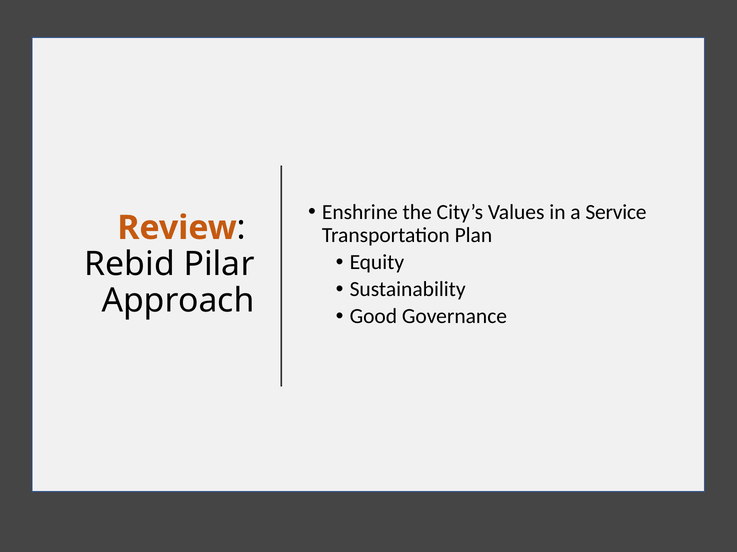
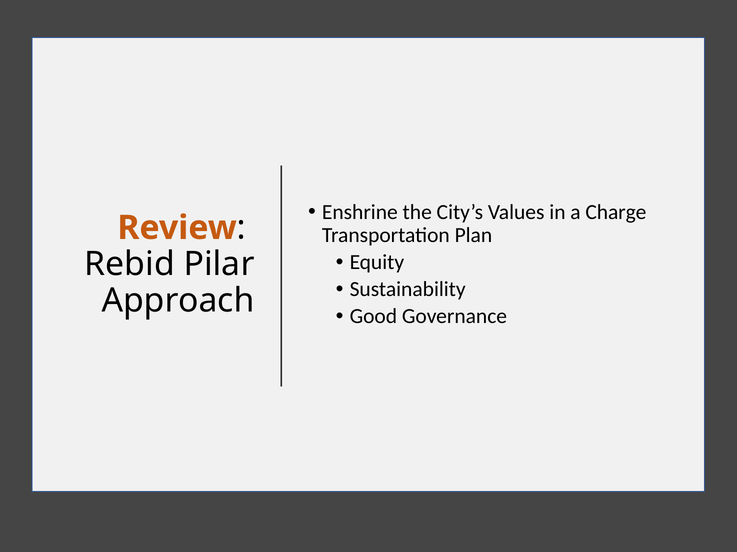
Service: Service -> Charge
